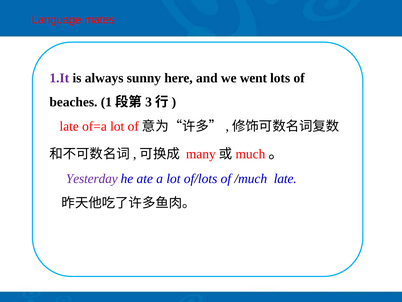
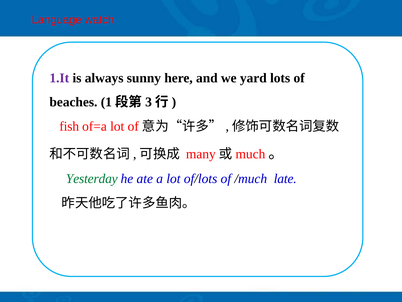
mates: mates -> watch
went: went -> yard
late at (69, 126): late -> fish
Yesterday colour: purple -> green
